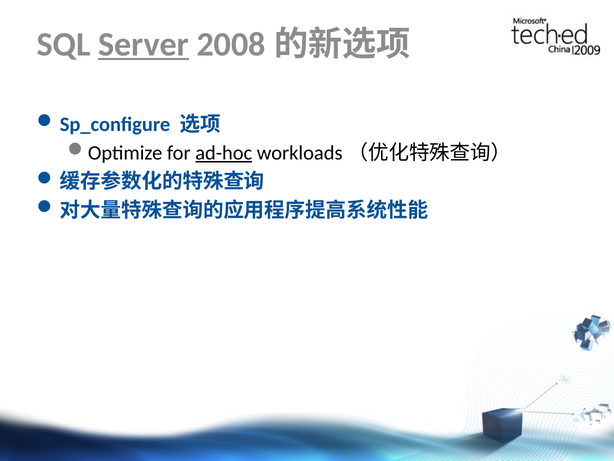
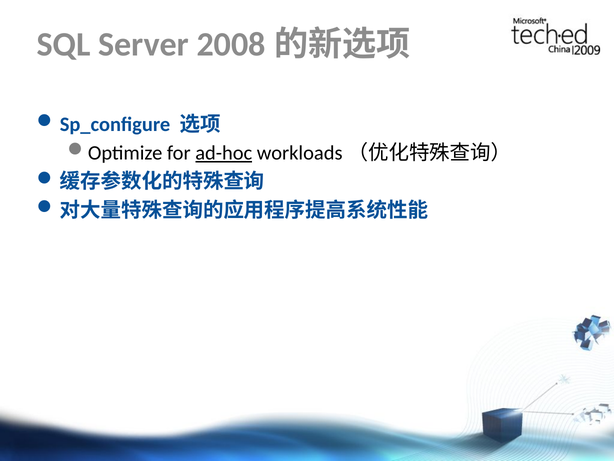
Server underline: present -> none
